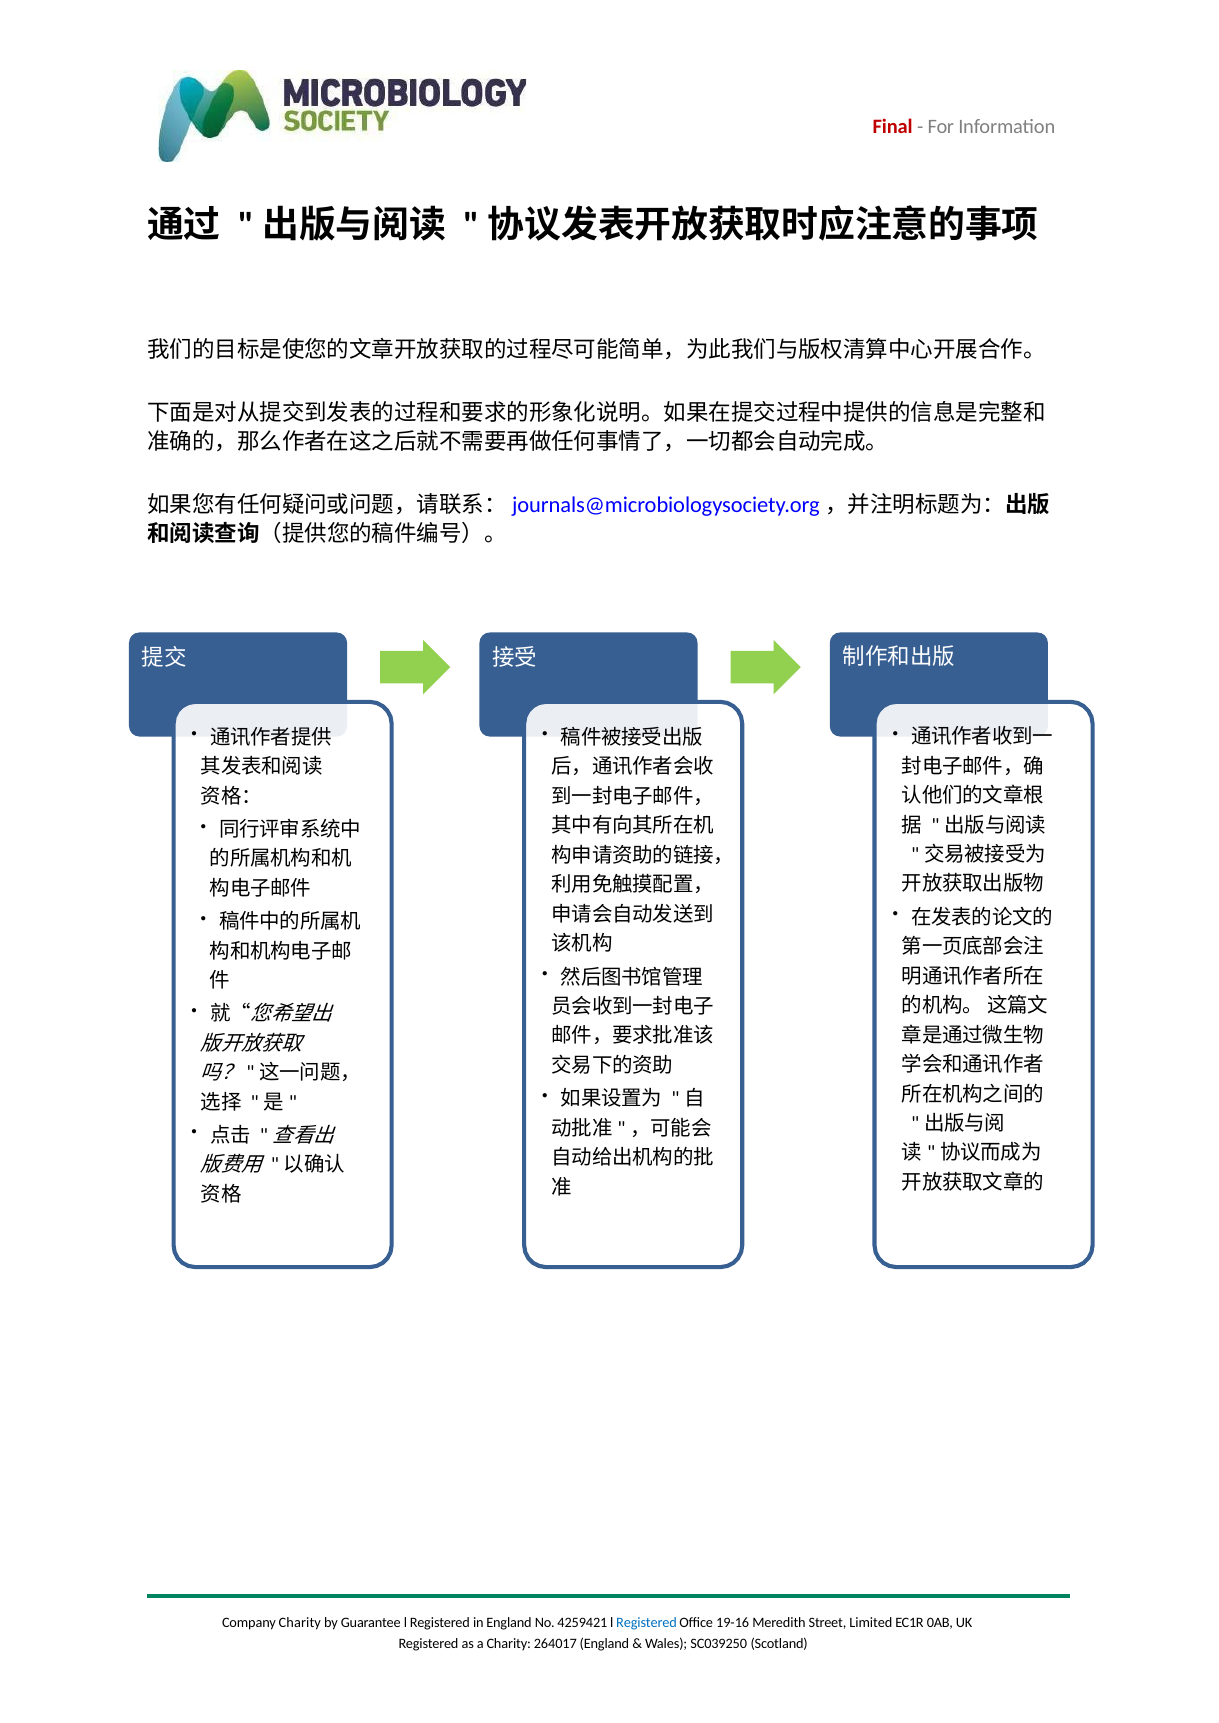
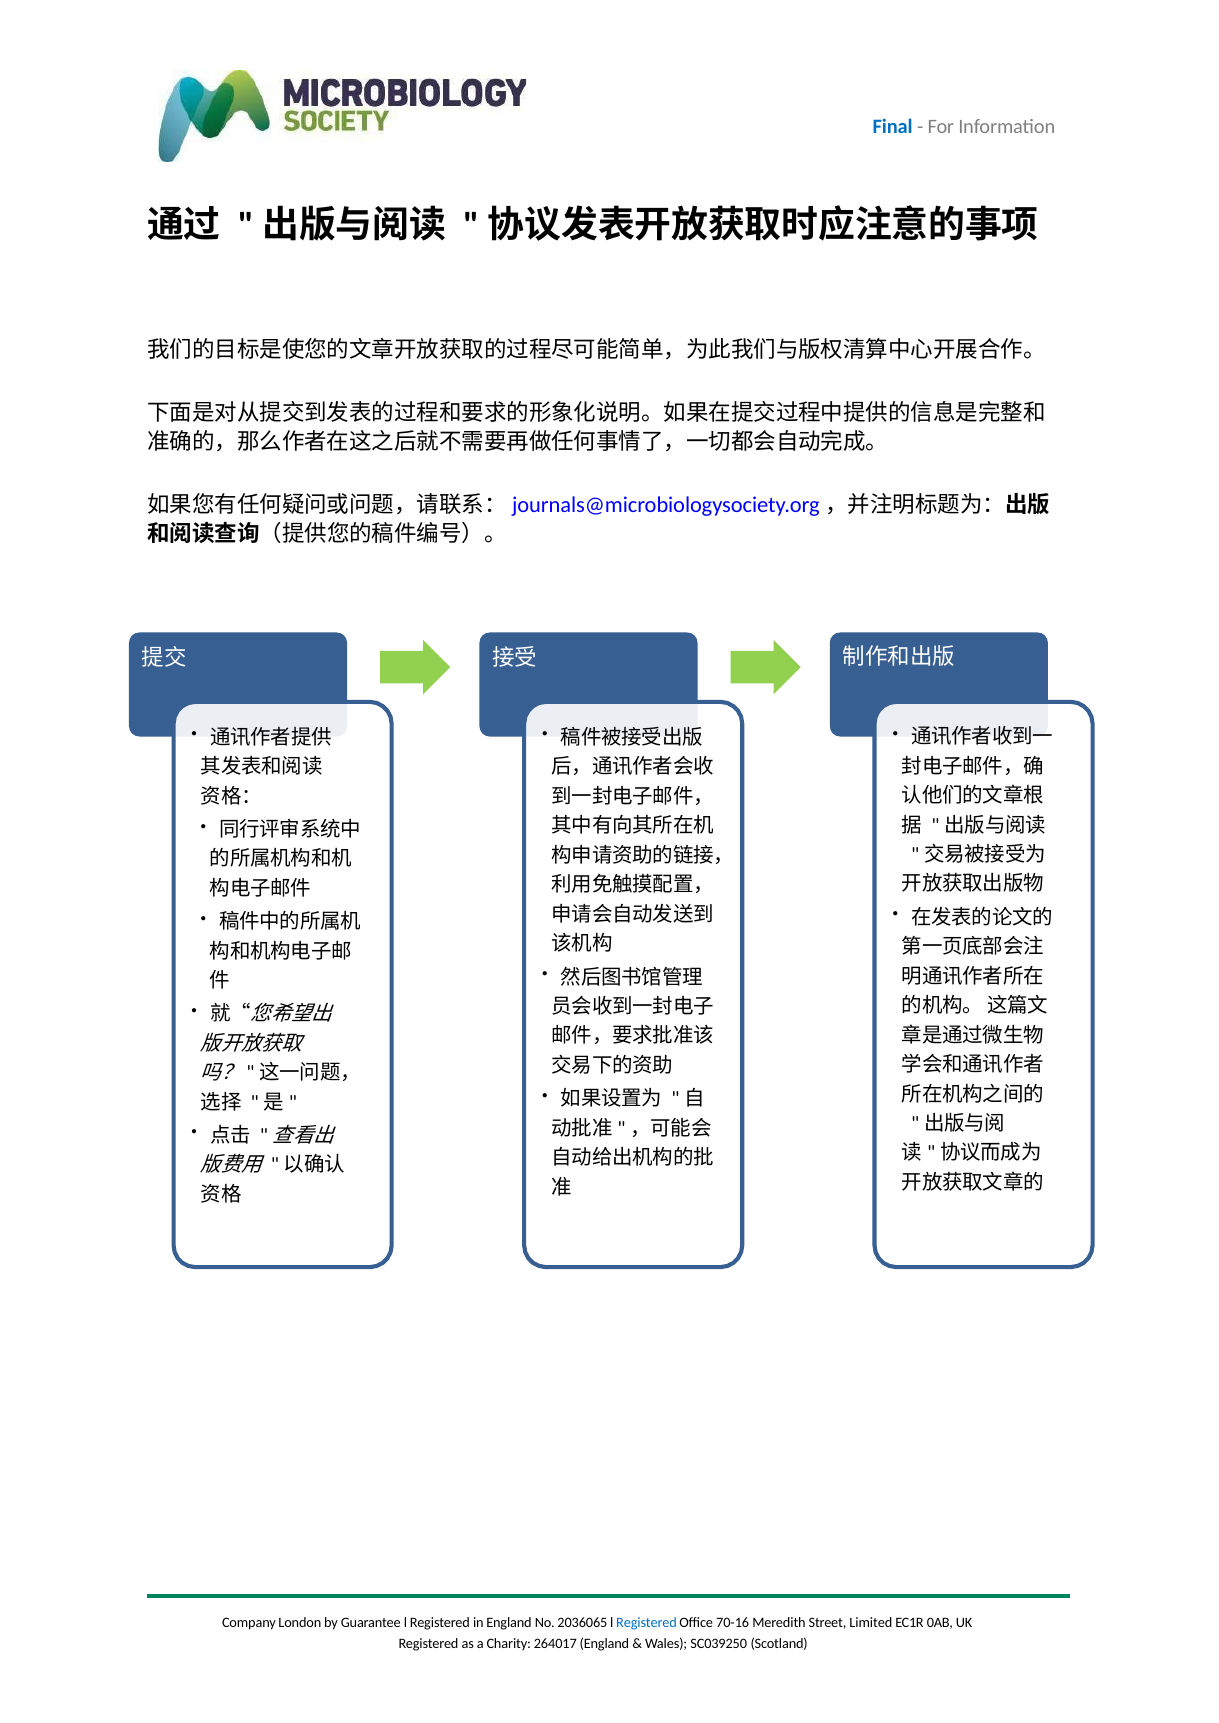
Final colour: red -> blue
Company Charity: Charity -> London
4259421: 4259421 -> 2036065
19-16: 19-16 -> 70-16
